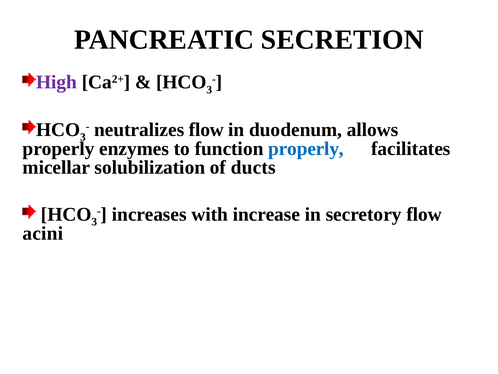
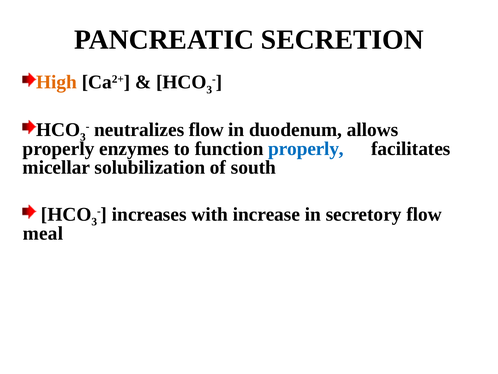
High colour: purple -> orange
ducts: ducts -> south
acini: acini -> meal
